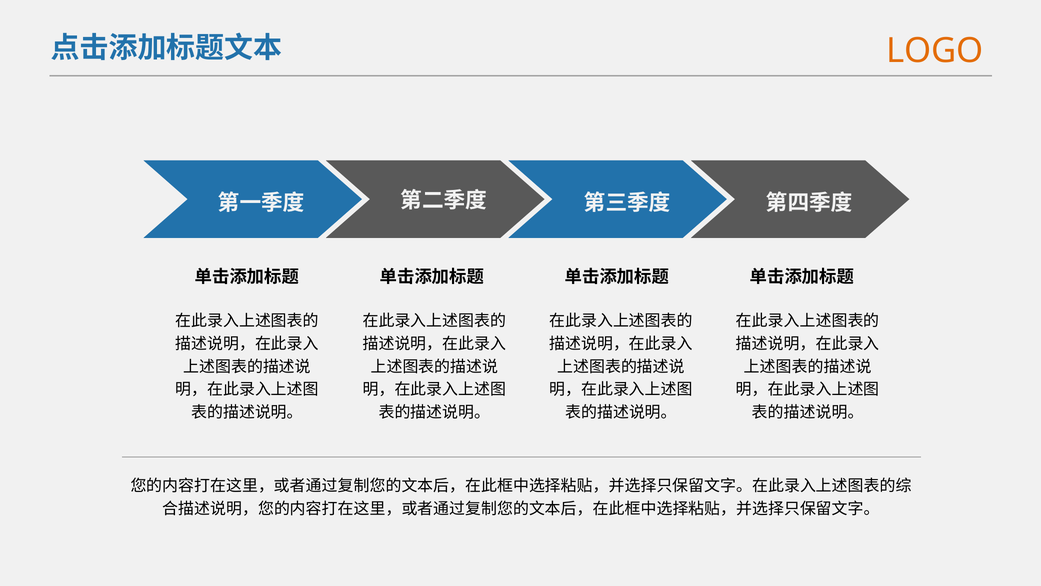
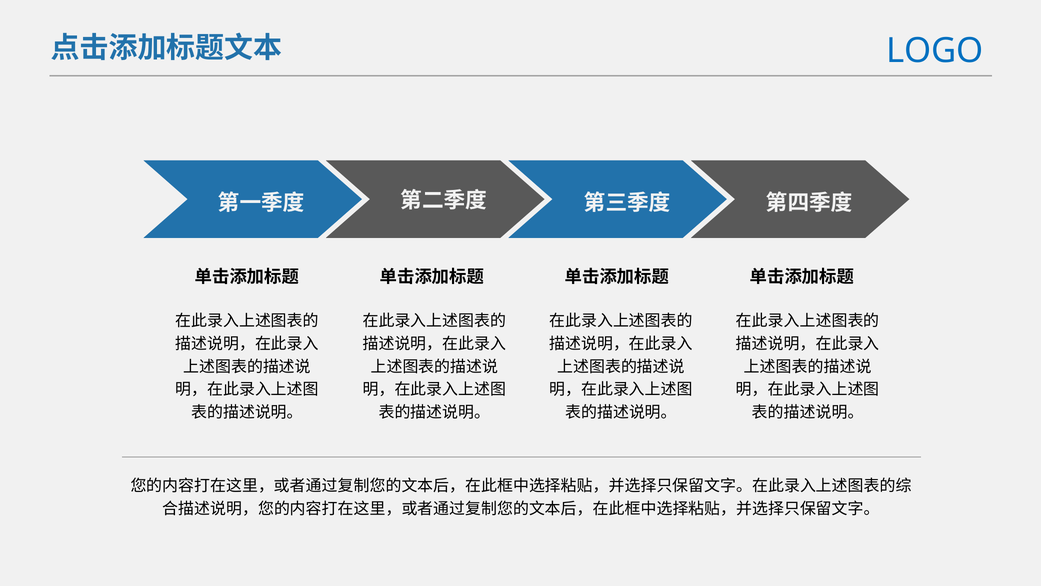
LOGO colour: orange -> blue
